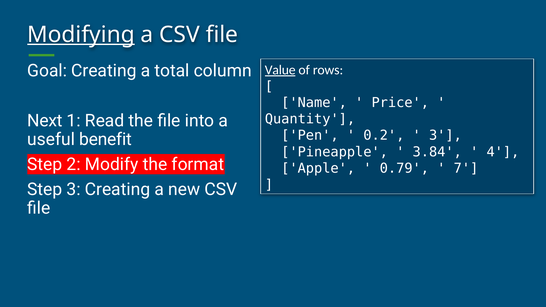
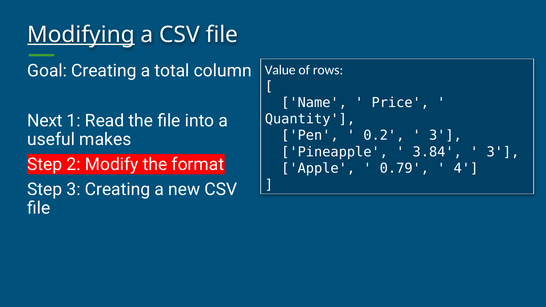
Value underline: present -> none
benefit: benefit -> makes
4 at (503, 152): 4 -> 3
7: 7 -> 4
